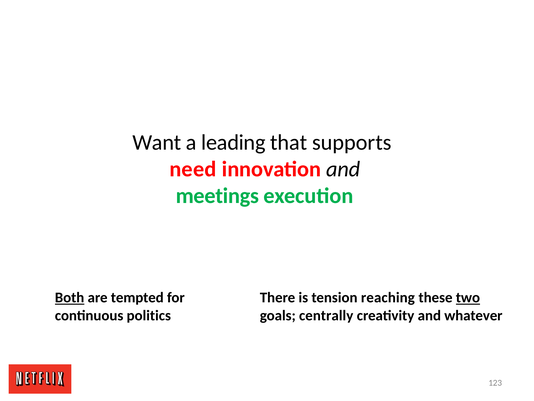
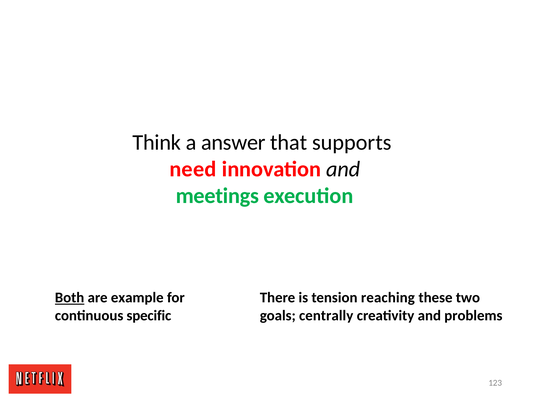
Want: Want -> Think
leading: leading -> answer
tempted: tempted -> example
two underline: present -> none
politics: politics -> specific
whatever: whatever -> problems
